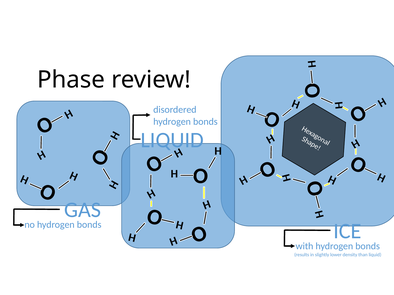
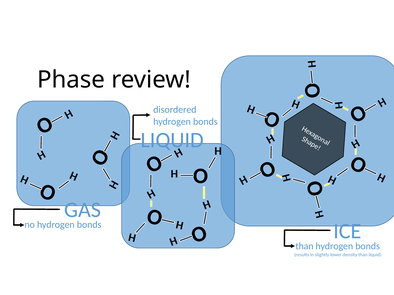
with at (304, 247): with -> than
